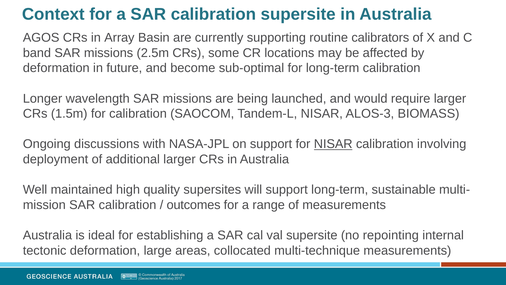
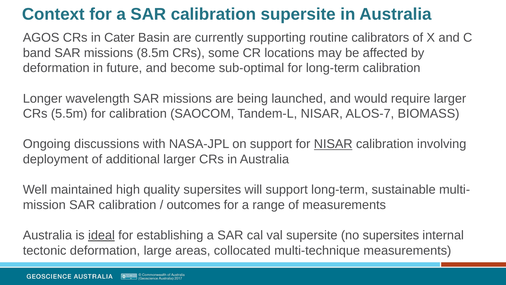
Array: Array -> Cater
2.5m: 2.5m -> 8.5m
1.5m: 1.5m -> 5.5m
ALOS-3: ALOS-3 -> ALOS-7
ideal underline: none -> present
no repointing: repointing -> supersites
